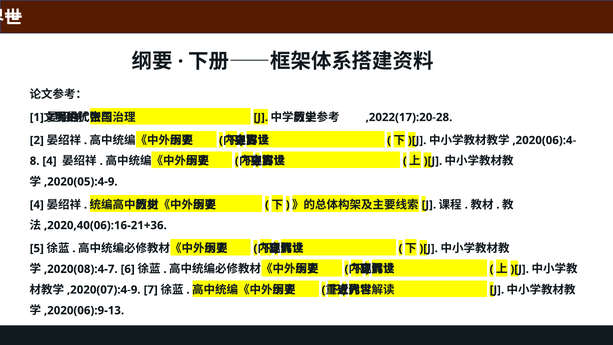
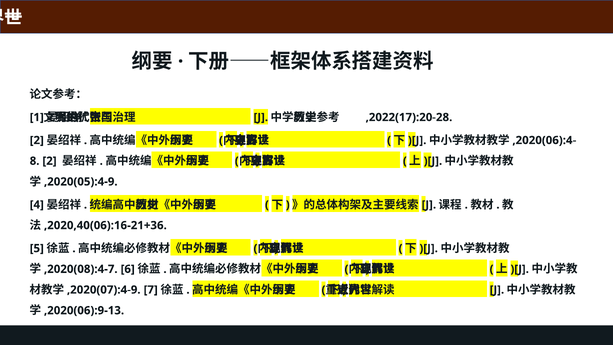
4 at (50, 161): 4 -> 2
